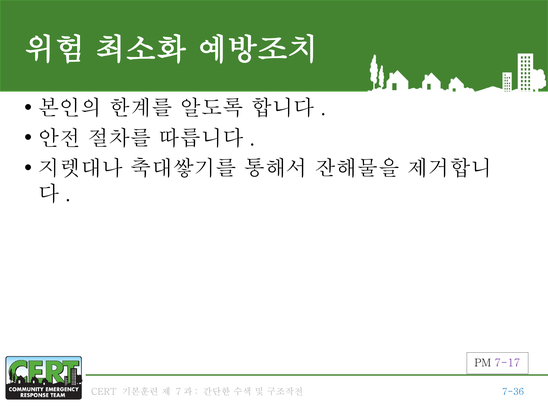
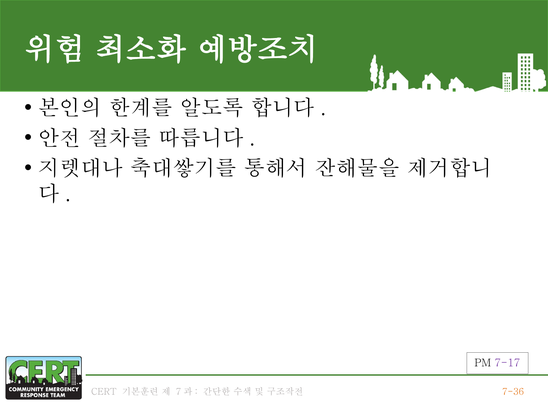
7-36 colour: blue -> orange
